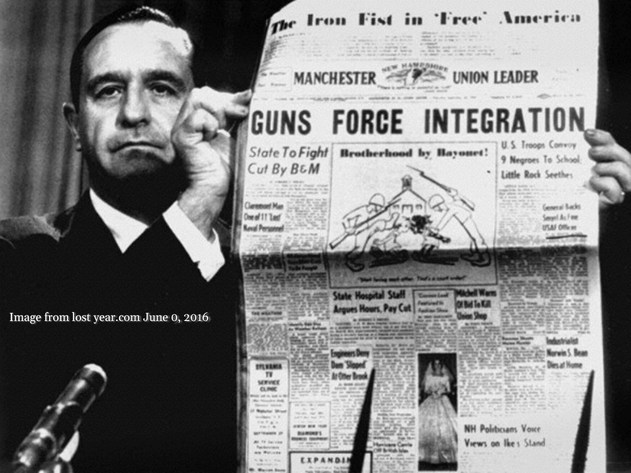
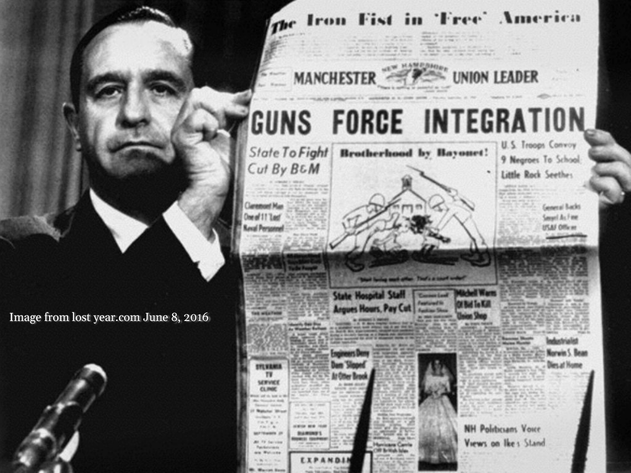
0: 0 -> 8
